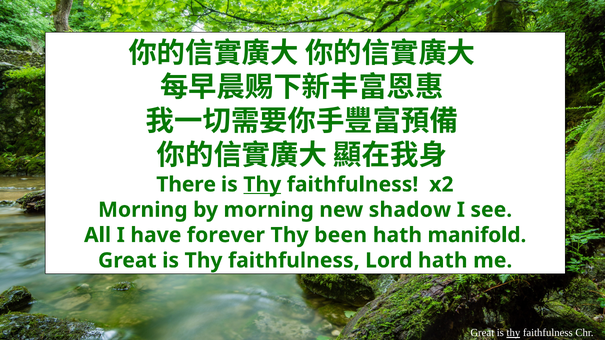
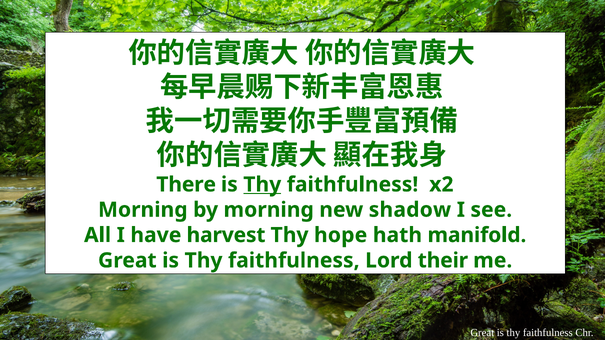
forever: forever -> harvest
been: been -> hope
Lord hath: hath -> their
thy at (513, 333) underline: present -> none
